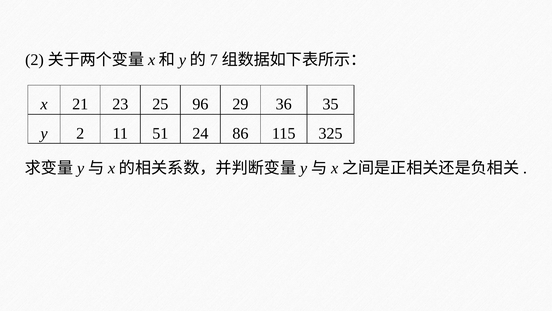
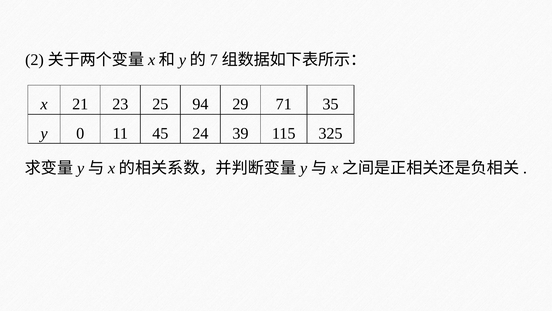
96: 96 -> 94
36: 36 -> 71
y 2: 2 -> 0
51: 51 -> 45
86: 86 -> 39
